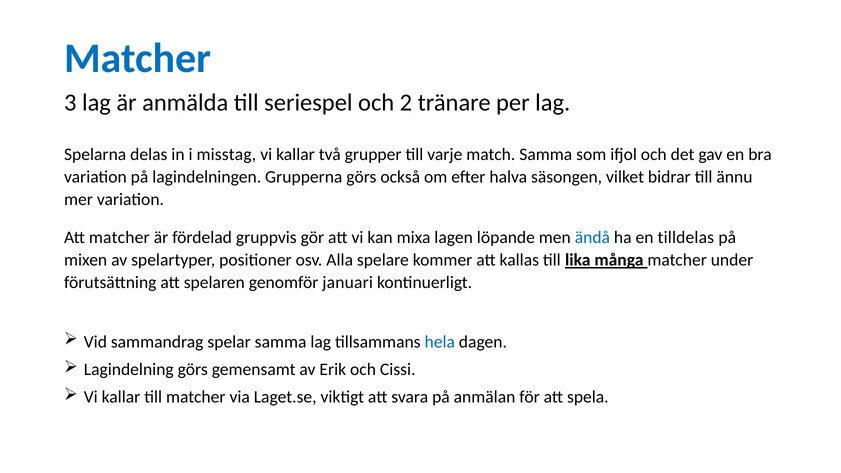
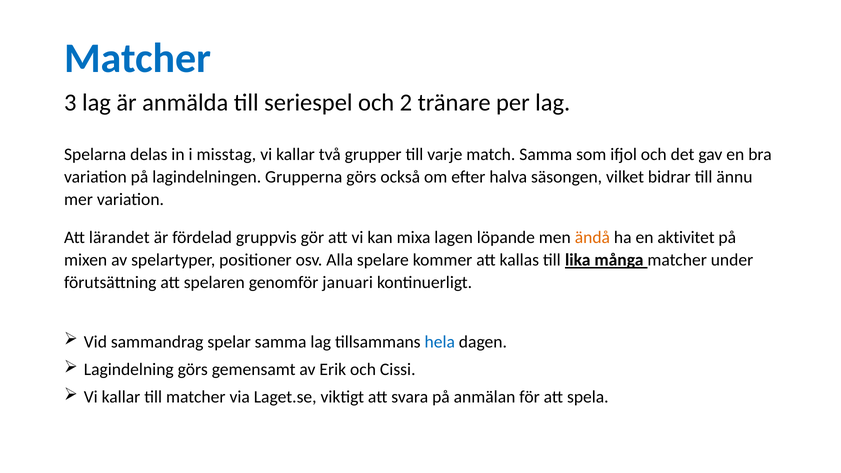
Att matcher: matcher -> lärandet
ändå colour: blue -> orange
tilldelas: tilldelas -> aktivitet
